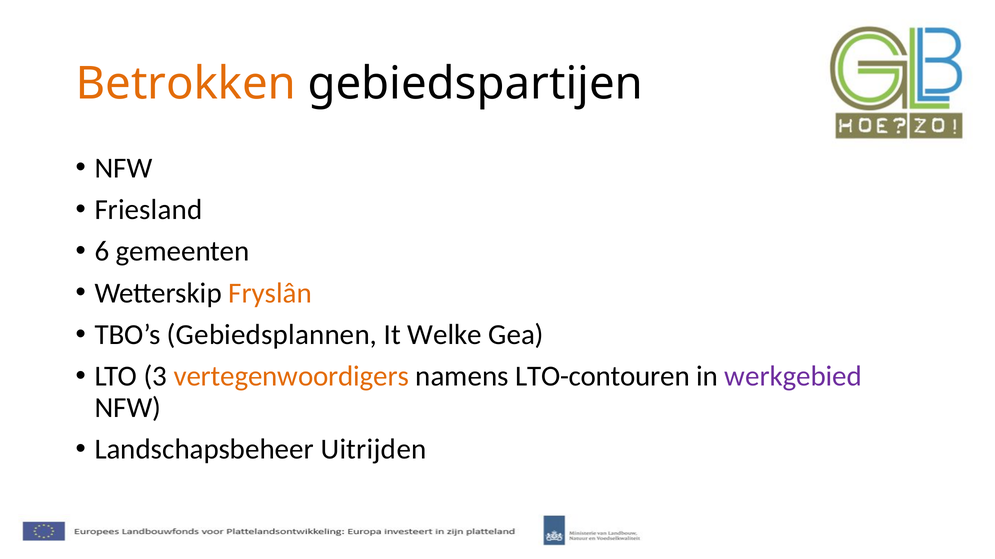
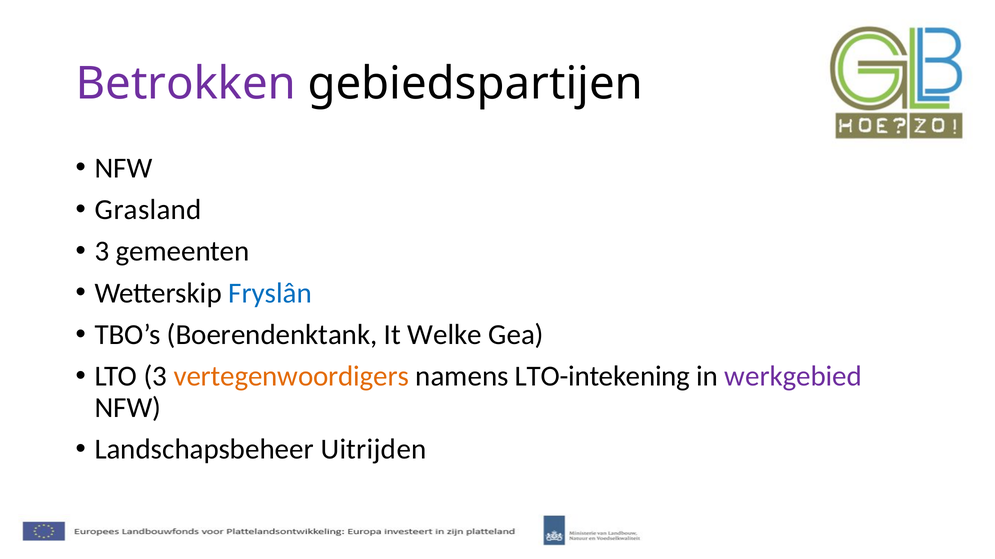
Betrokken colour: orange -> purple
Friesland: Friesland -> Grasland
6 at (102, 252): 6 -> 3
Fryslân colour: orange -> blue
Gebiedsplannen: Gebiedsplannen -> Boerendenktank
LTO-contouren: LTO-contouren -> LTO-intekening
